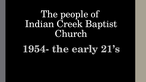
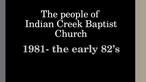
1954-: 1954- -> 1981-
21’s: 21’s -> 82’s
